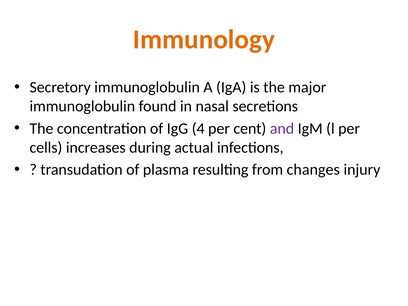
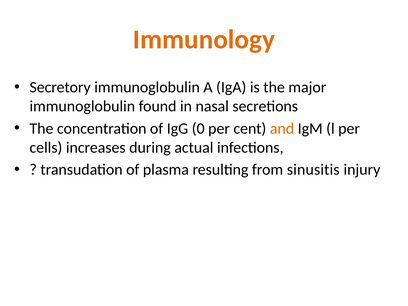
4: 4 -> 0
and colour: purple -> orange
changes: changes -> sinusitis
